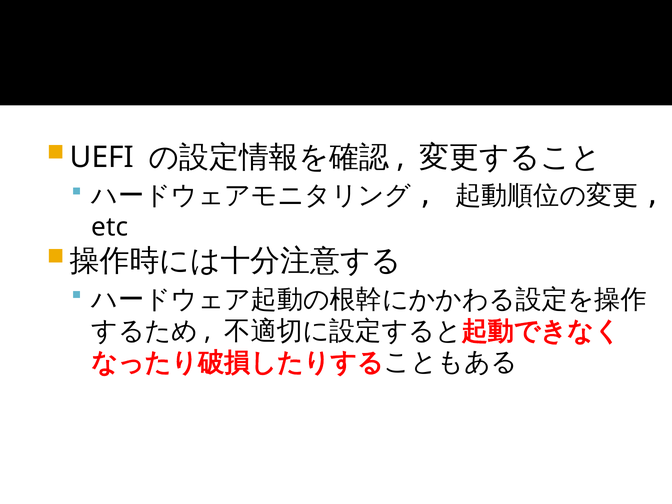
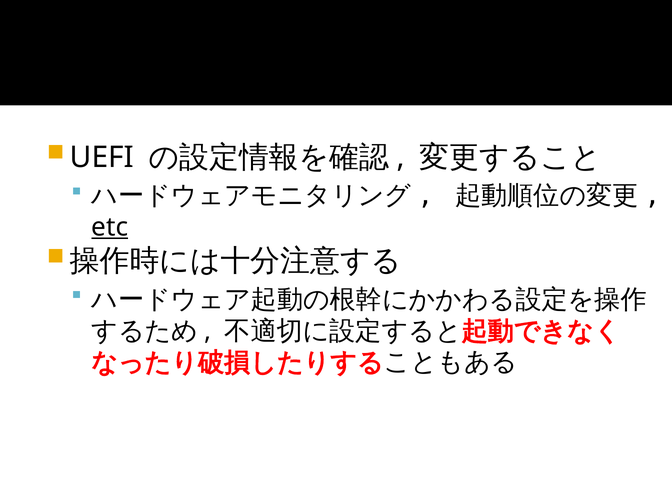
etc underline: none -> present
